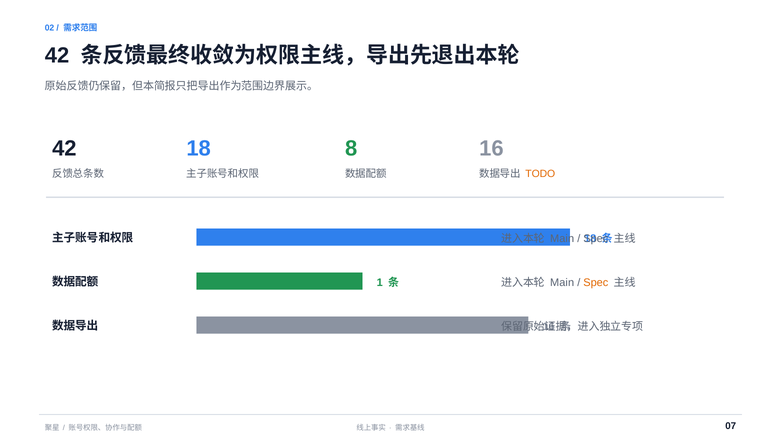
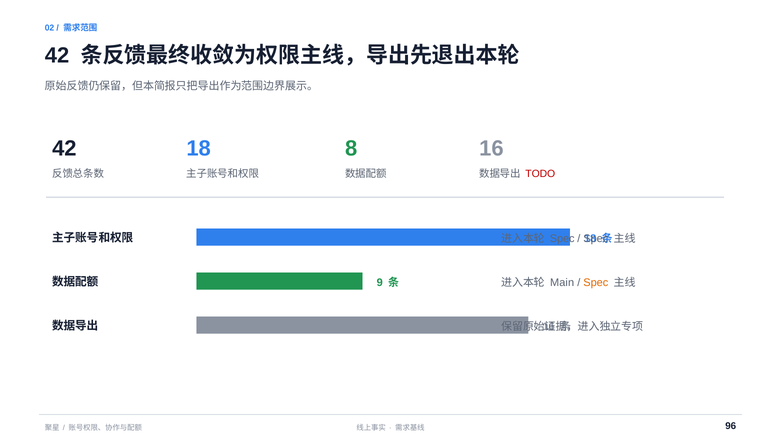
TODO colour: orange -> red
Main at (562, 238): Main -> Spec
1: 1 -> 9
07: 07 -> 96
